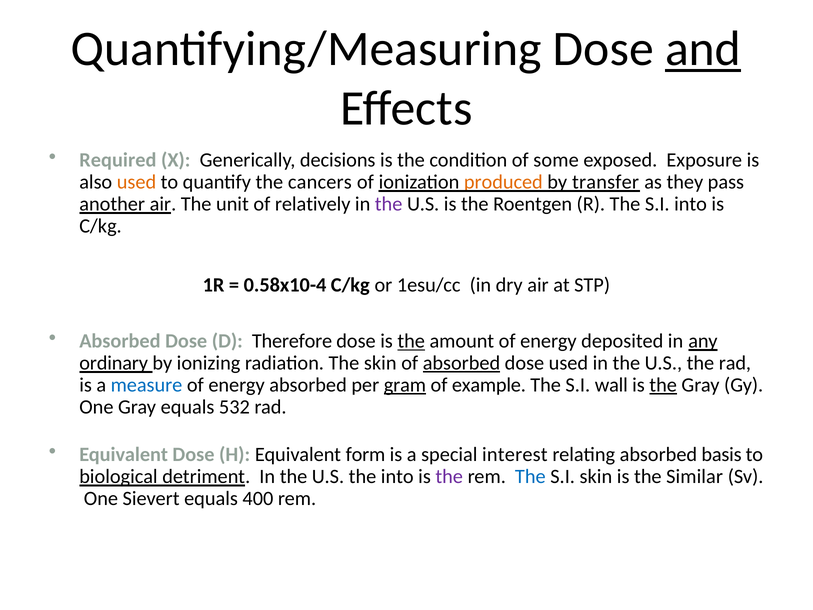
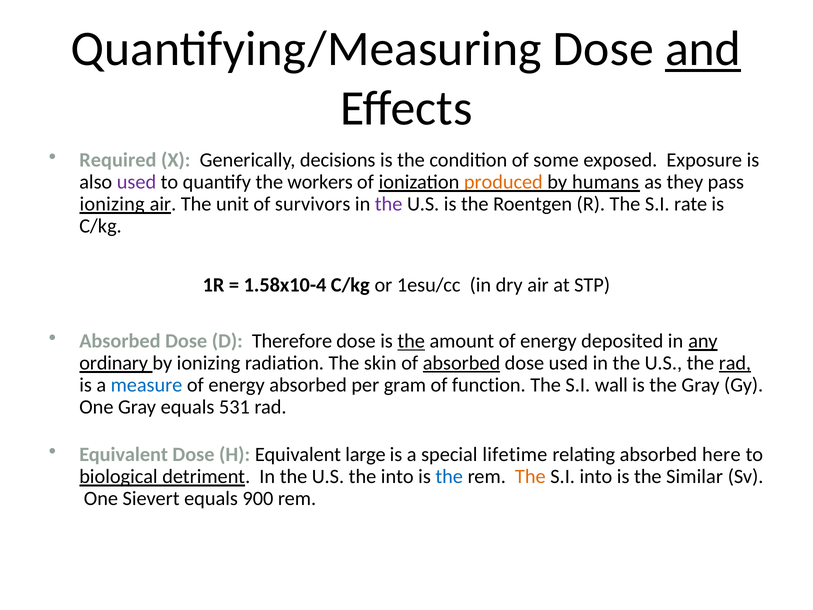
used at (137, 182) colour: orange -> purple
cancers: cancers -> workers
transfer: transfer -> humans
another at (112, 204): another -> ionizing
relatively: relatively -> survivors
S.I into: into -> rate
0.58x10-4: 0.58x10-4 -> 1.58x10-4
rad at (735, 363) underline: none -> present
gram underline: present -> none
example: example -> function
the at (663, 385) underline: present -> none
532: 532 -> 531
form: form -> large
interest: interest -> lifetime
basis: basis -> here
the at (449, 476) colour: purple -> blue
The at (530, 476) colour: blue -> orange
S.I skin: skin -> into
400: 400 -> 900
